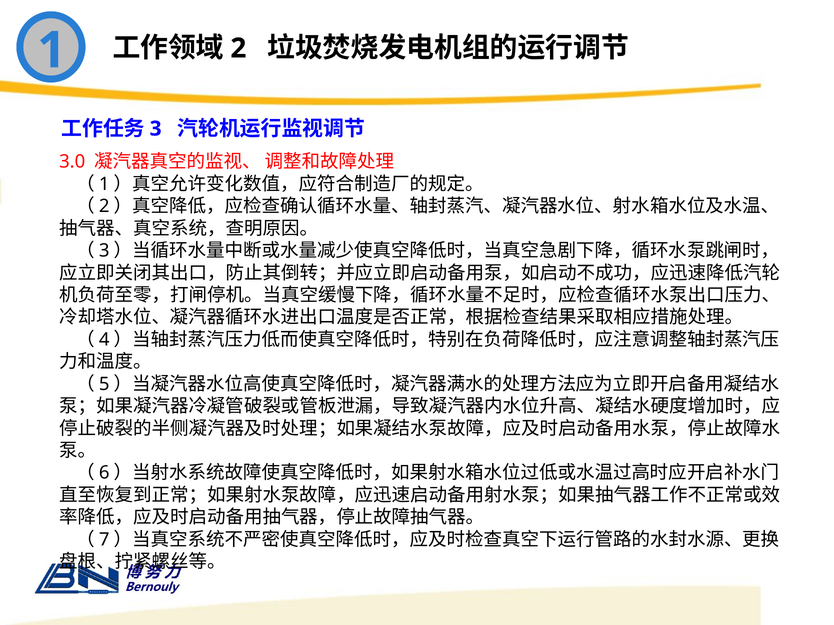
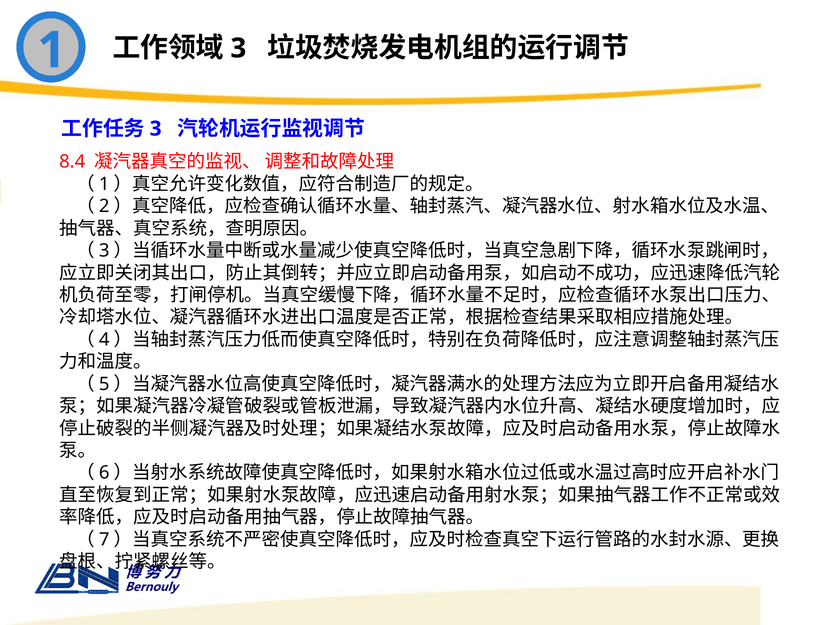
2 at (238, 48): 2 -> 3
3.0: 3.0 -> 8.4
